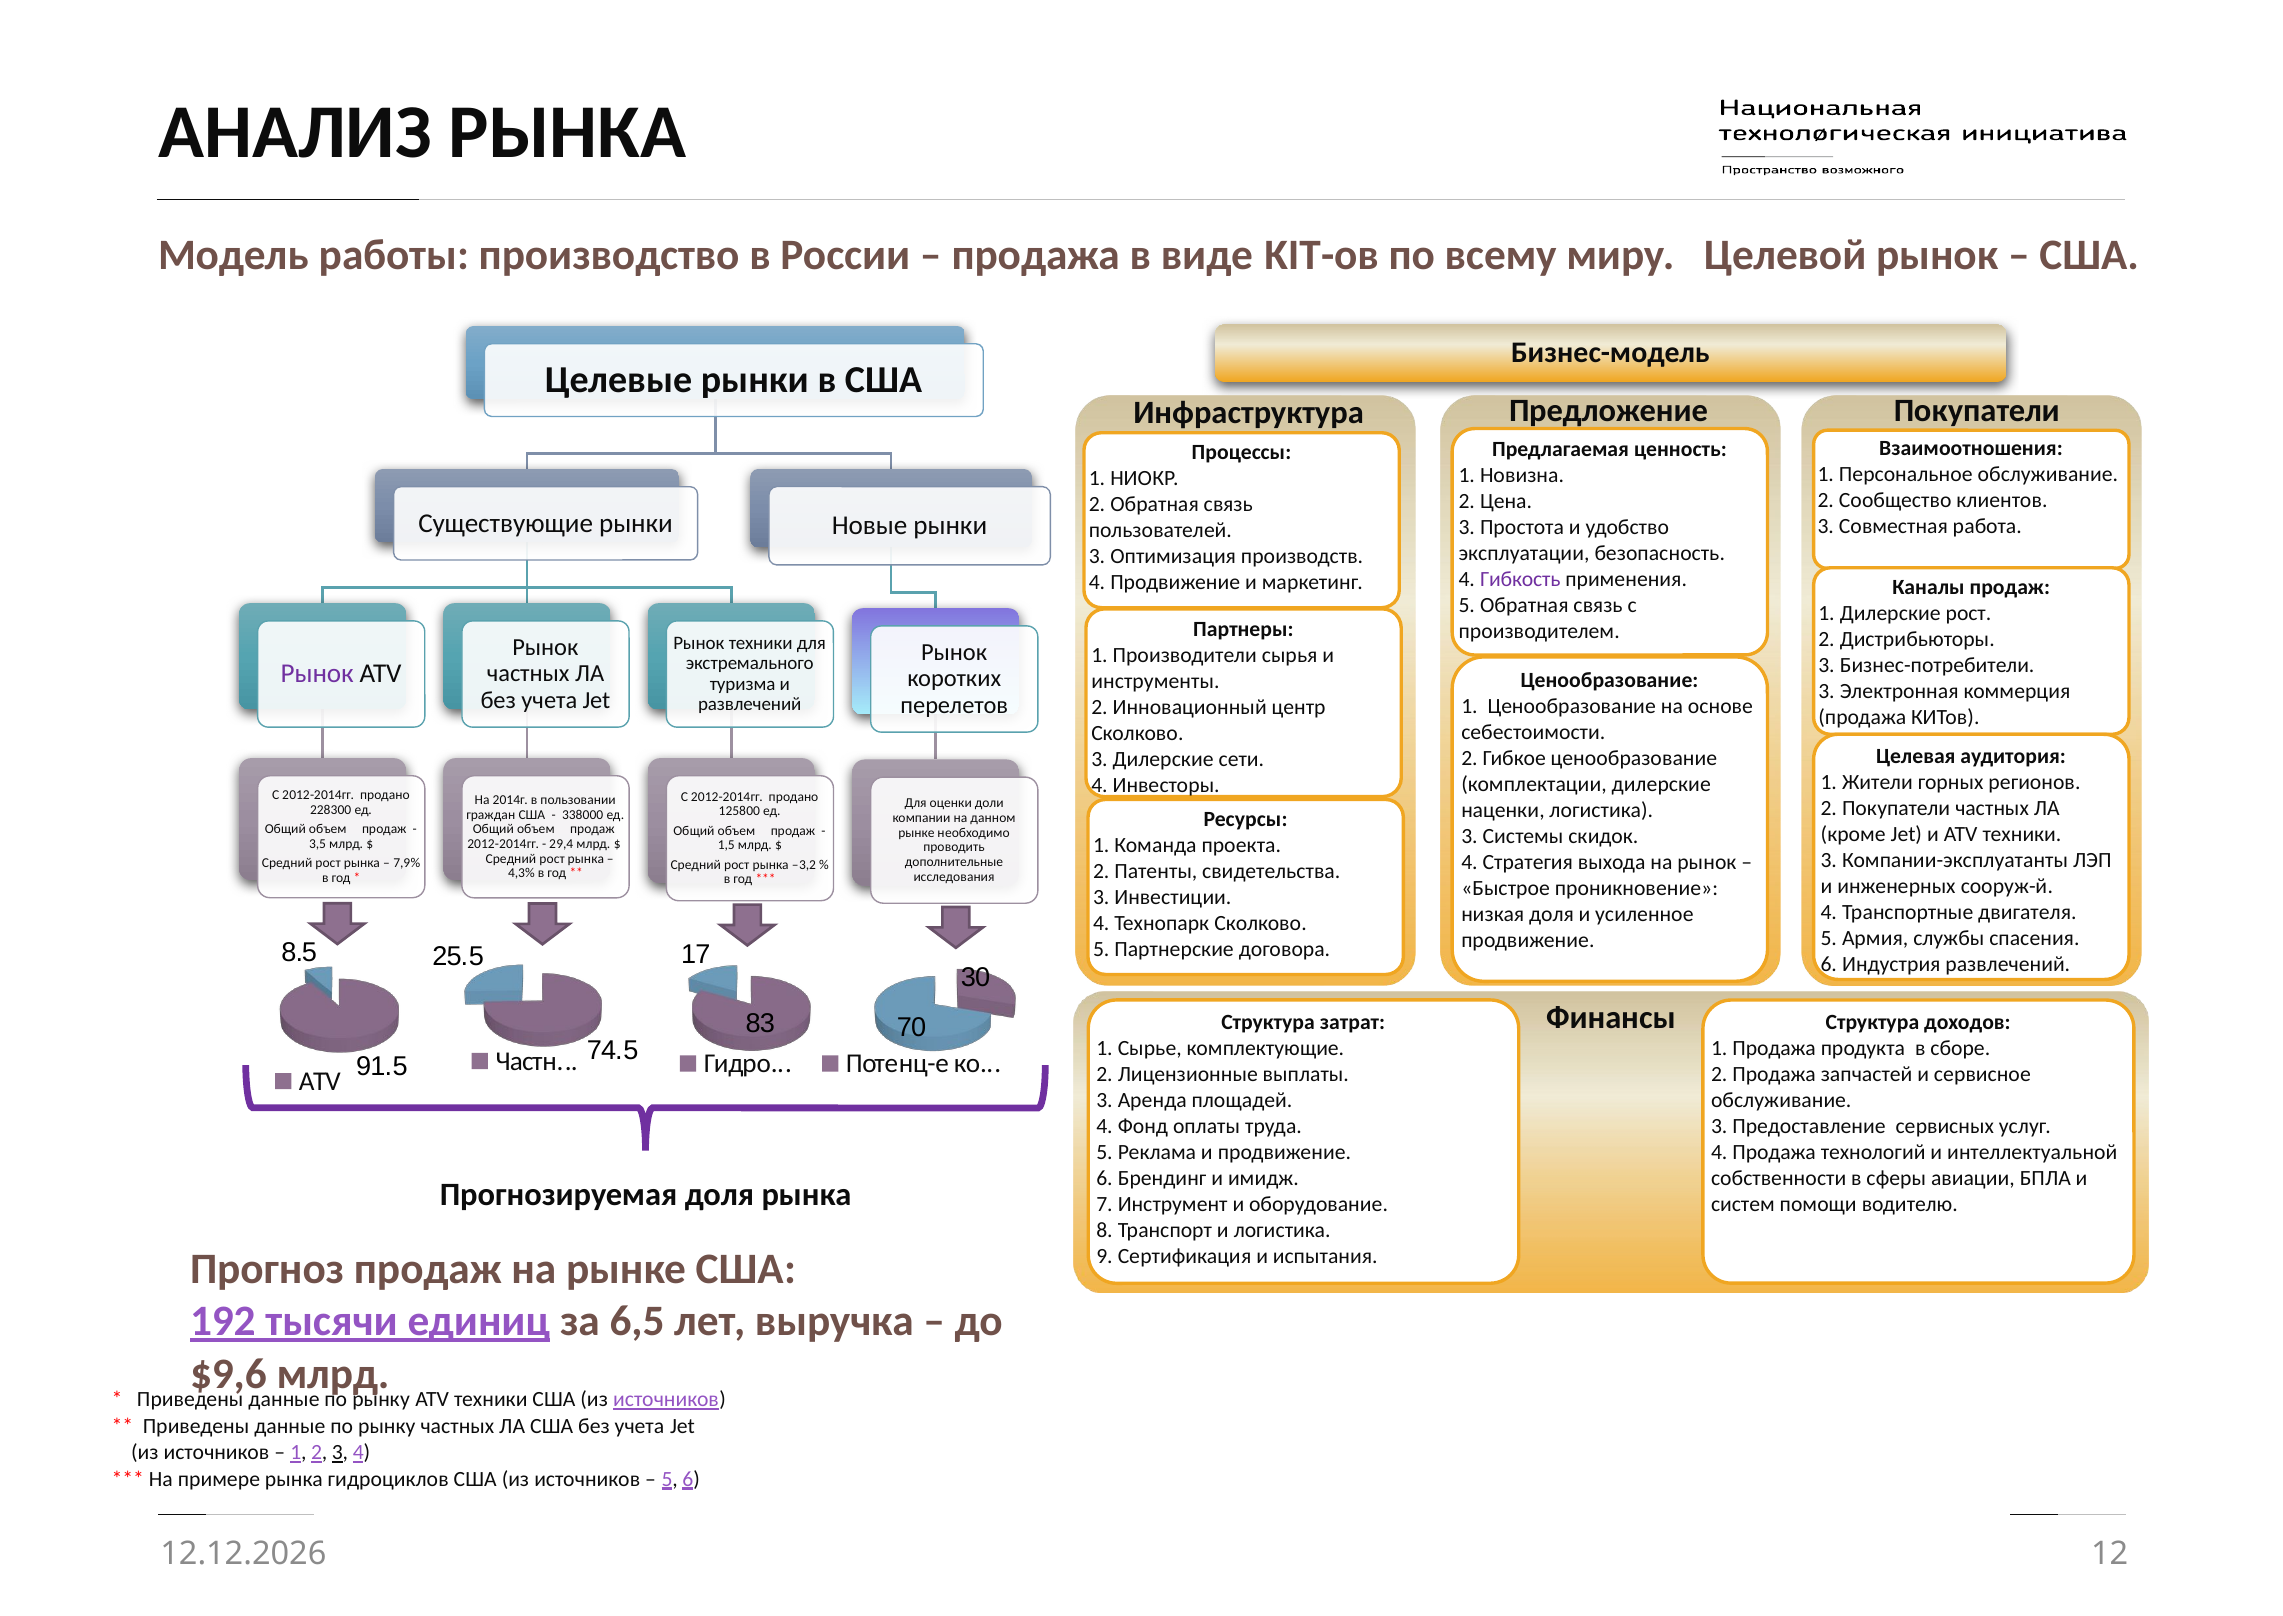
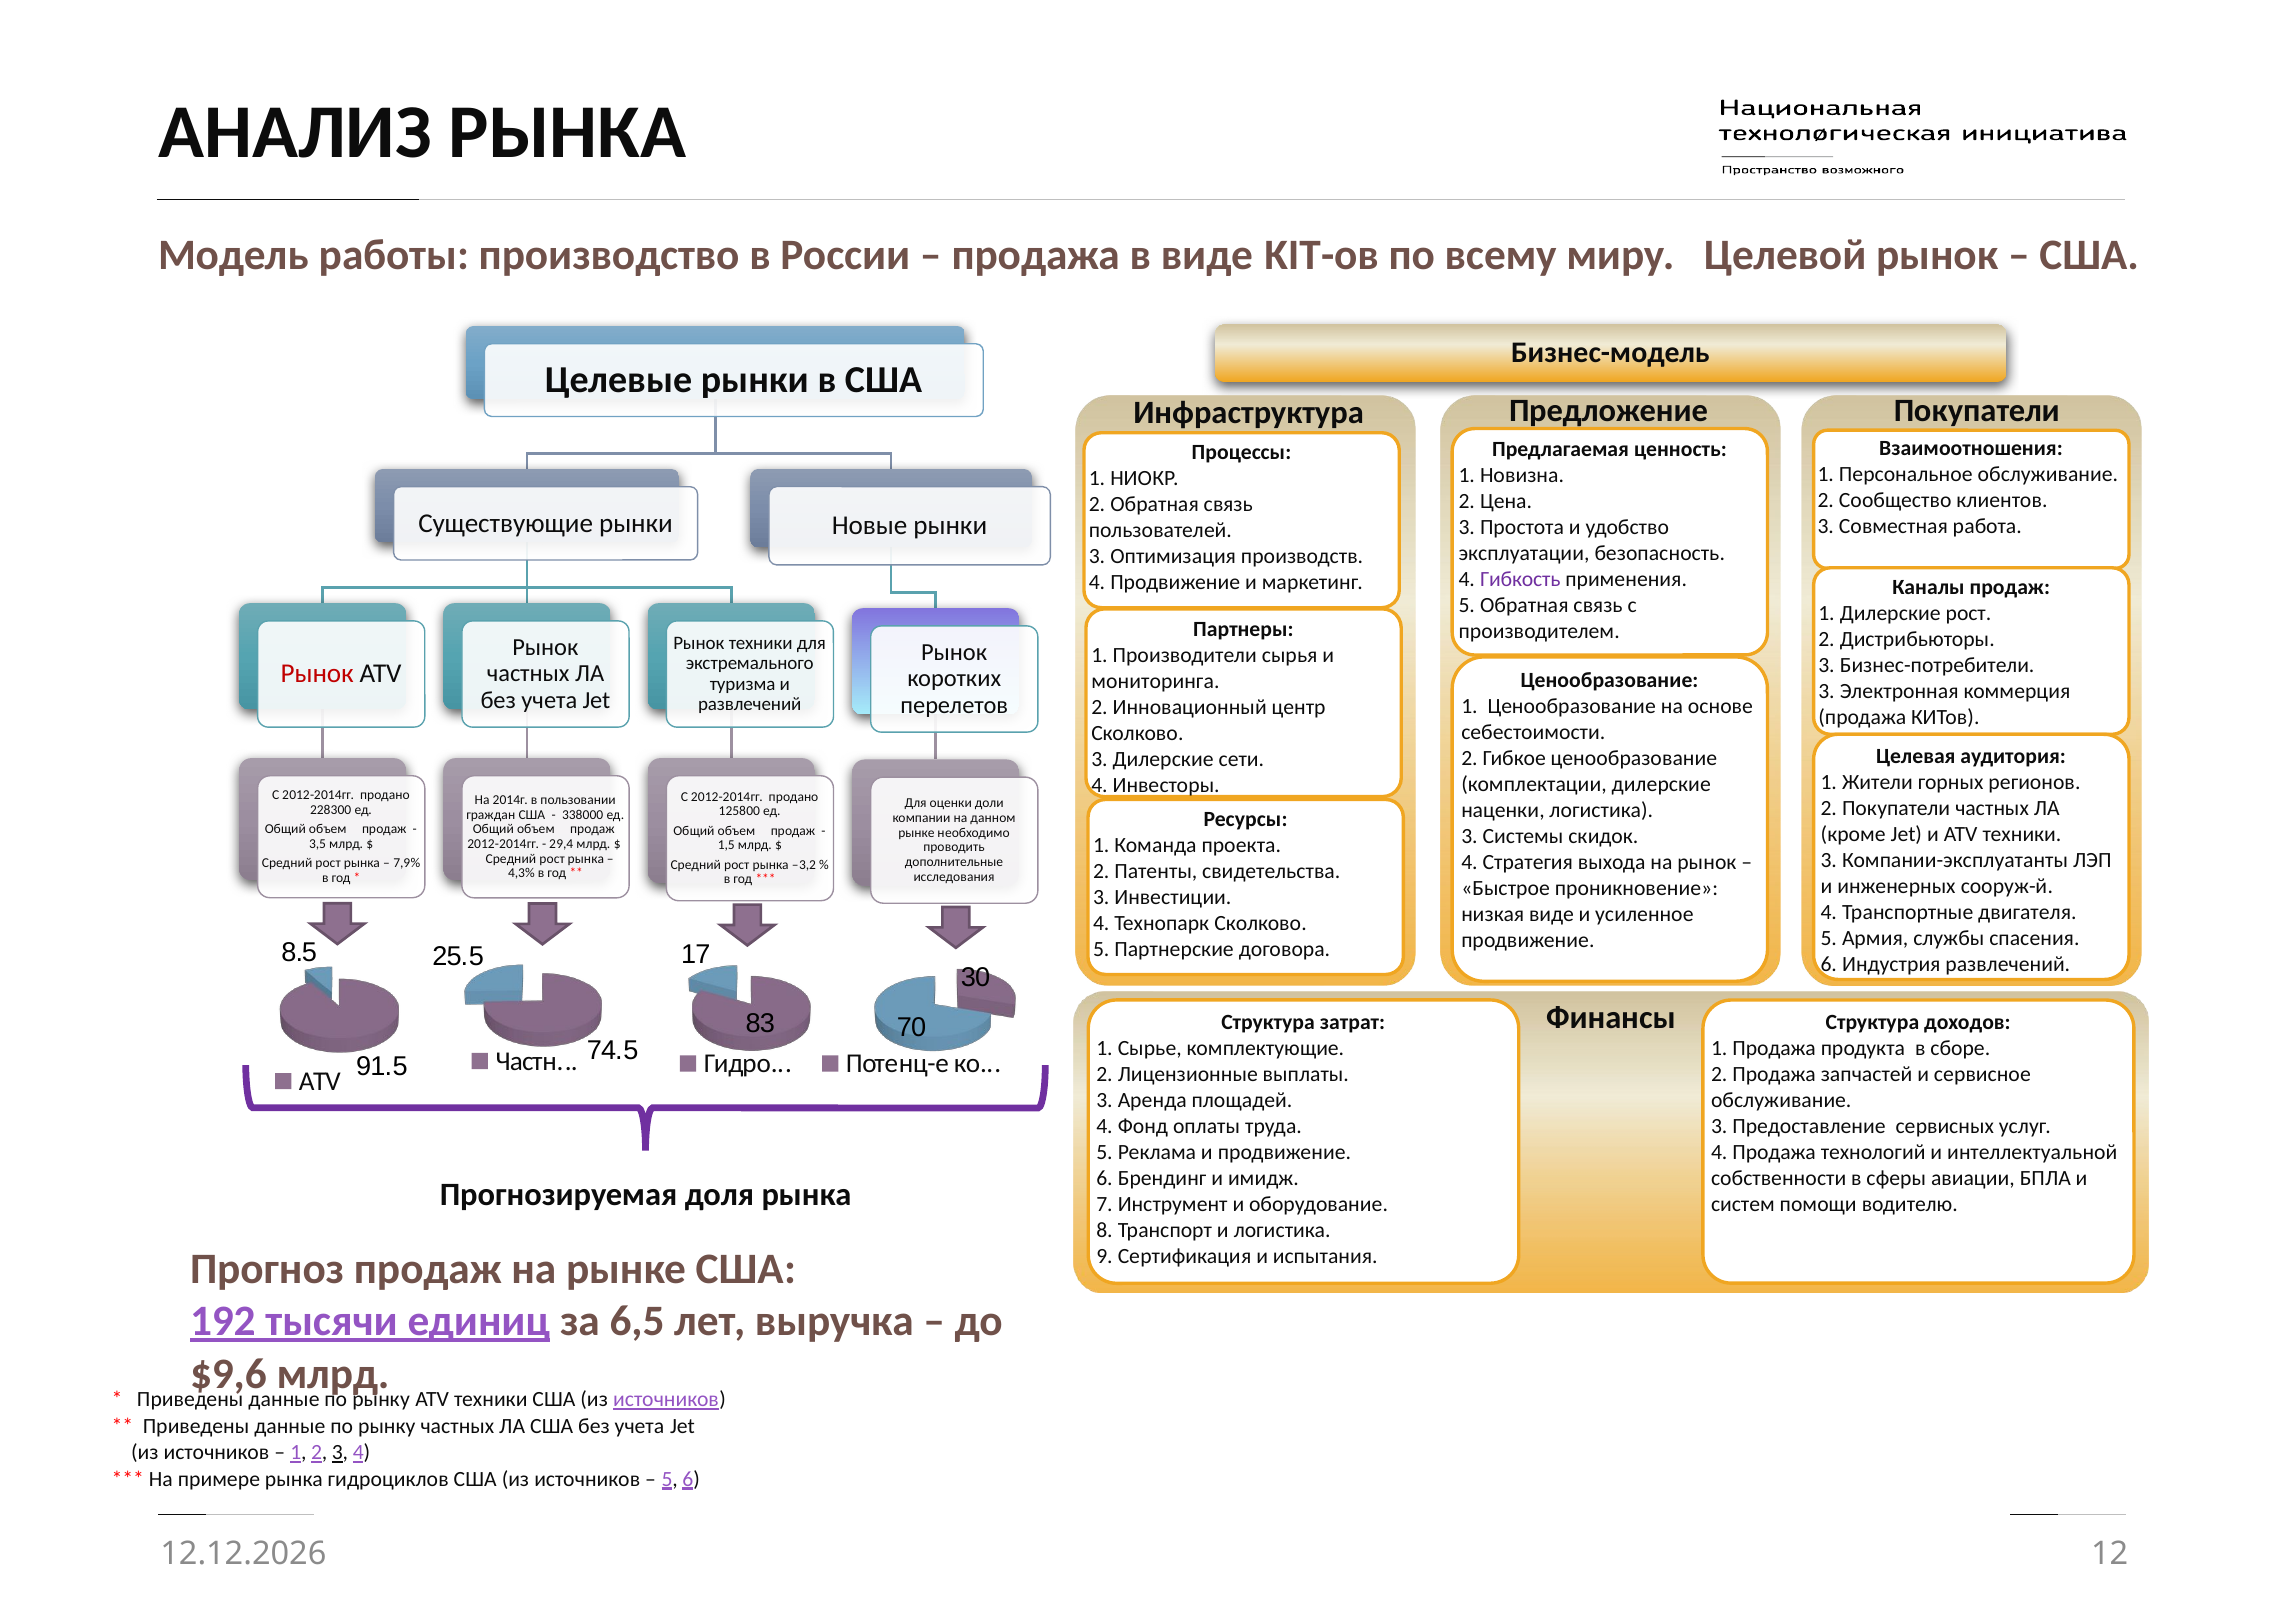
Рынок at (317, 674) colour: purple -> red
инструменты: инструменты -> мониторинга
низкая доля: доля -> виде
